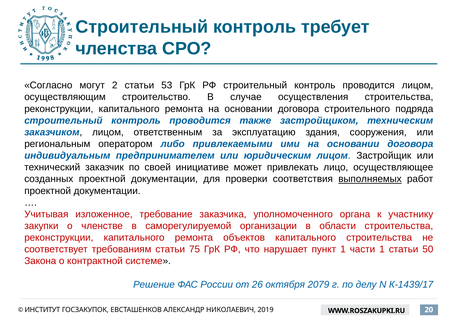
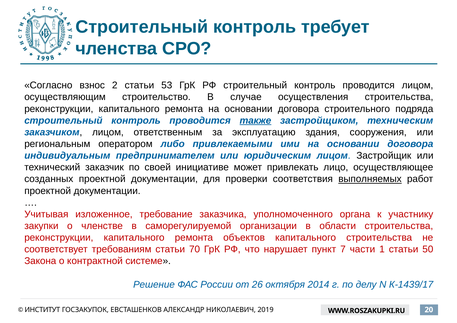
могут: могут -> взнос
также underline: none -> present
75: 75 -> 70
пункт 1: 1 -> 7
2079: 2079 -> 2014
